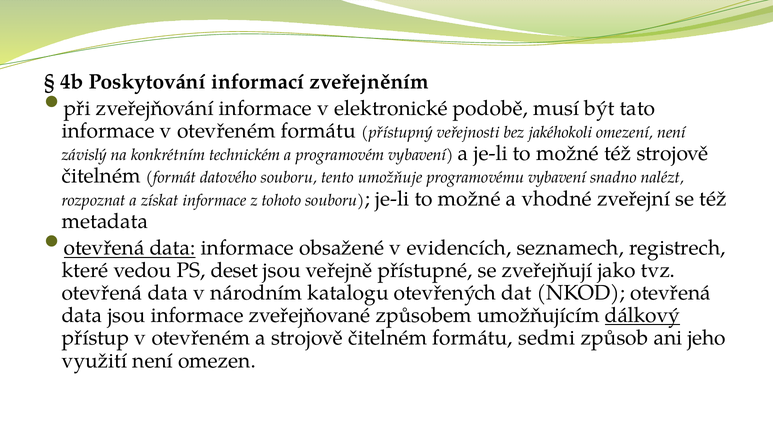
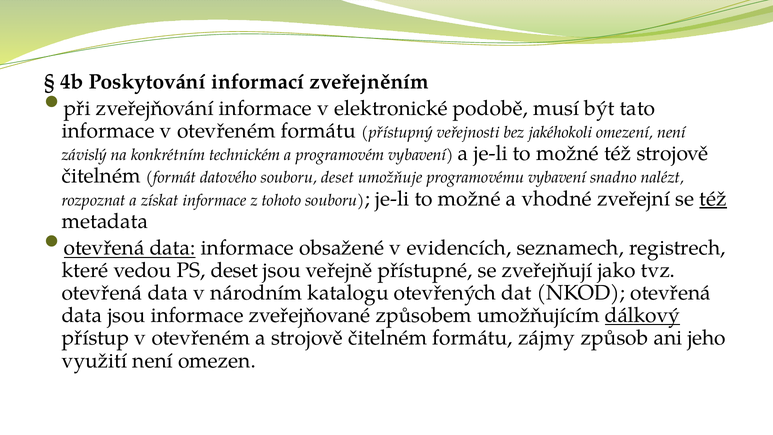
souboru tento: tento -> deset
též at (713, 199) underline: none -> present
sedmi: sedmi -> zájmy
